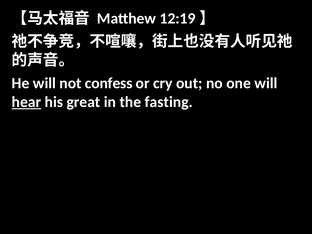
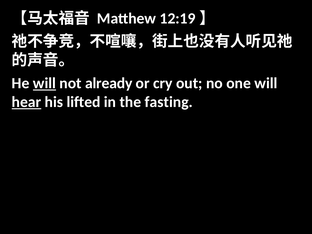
will at (44, 83) underline: none -> present
confess: confess -> already
great: great -> lifted
